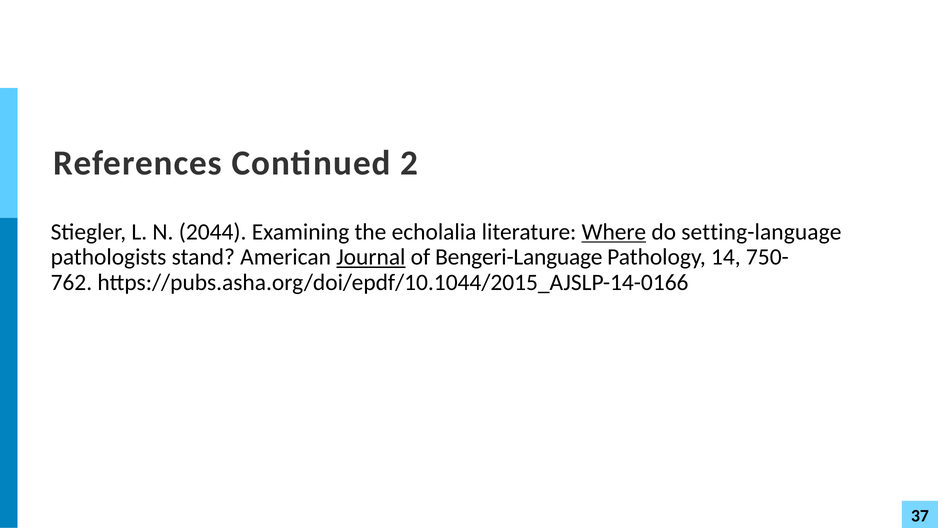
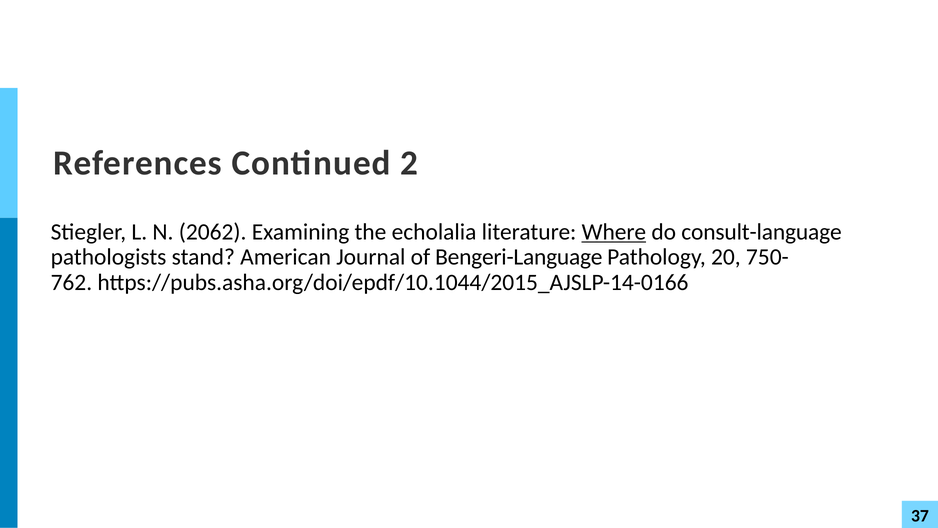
2044: 2044 -> 2062
setting-language: setting-language -> consult-language
Journal underline: present -> none
14: 14 -> 20
